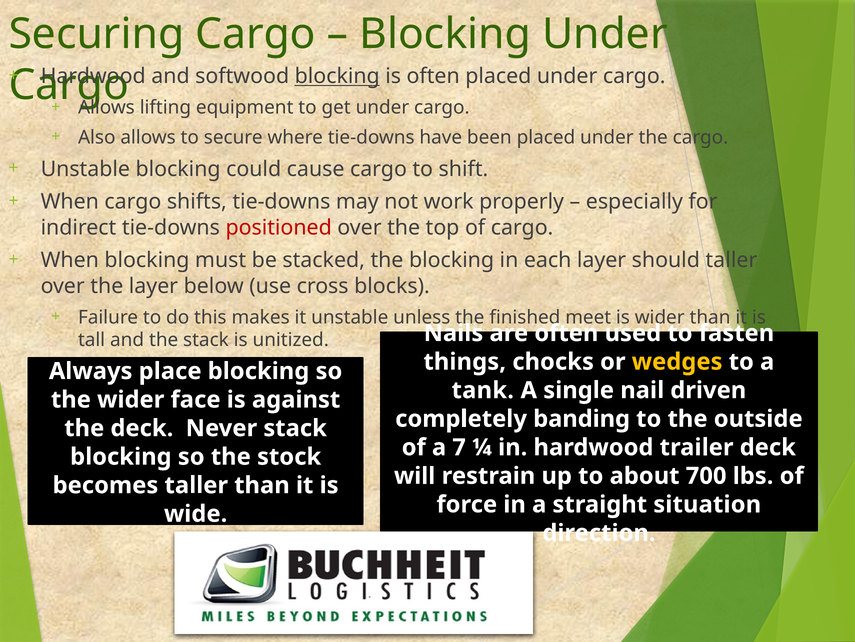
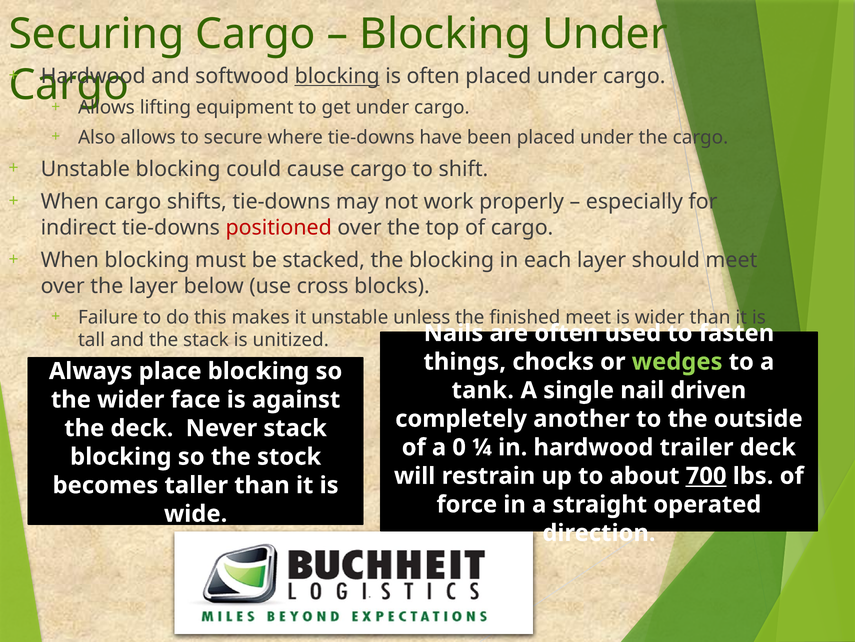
should taller: taller -> meet
wedges colour: yellow -> light green
banding: banding -> another
7: 7 -> 0
700 underline: none -> present
situation: situation -> operated
